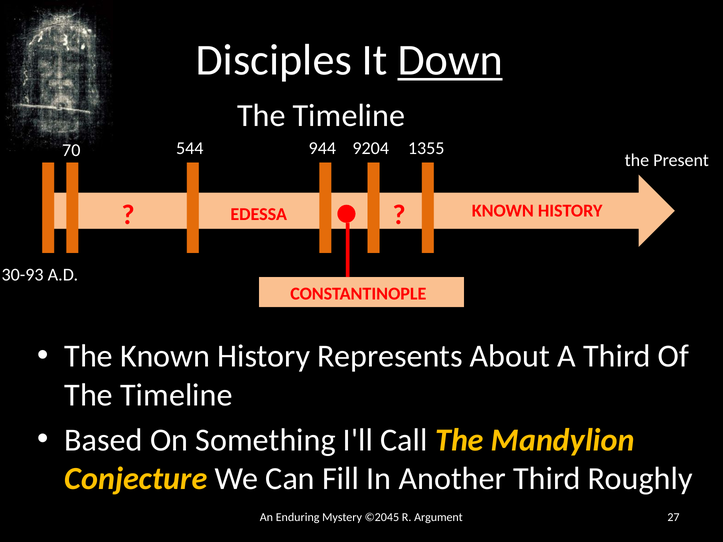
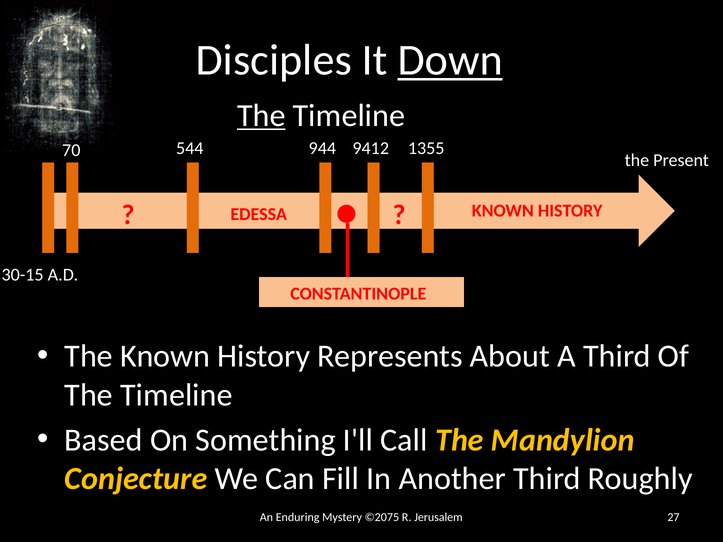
The at (261, 115) underline: none -> present
9204: 9204 -> 9412
30-93: 30-93 -> 30-15
©2045: ©2045 -> ©2075
Argument: Argument -> Jerusalem
